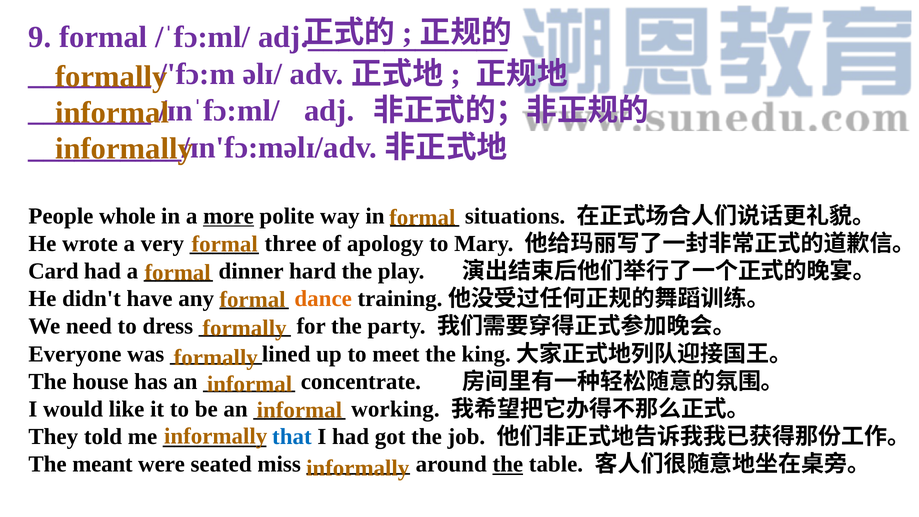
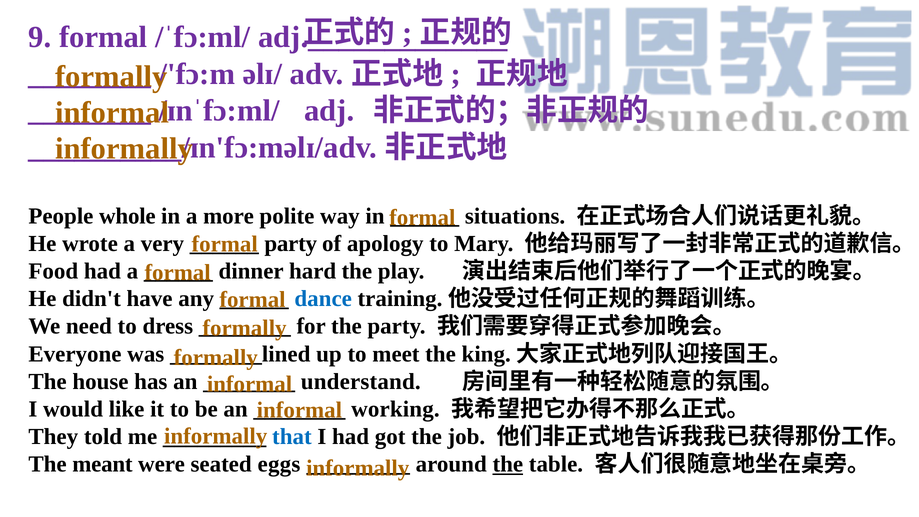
more underline: present -> none
three at (291, 244): three -> party
Card: Card -> Food
dance colour: orange -> blue
concentrate: concentrate -> understand
miss: miss -> eggs
